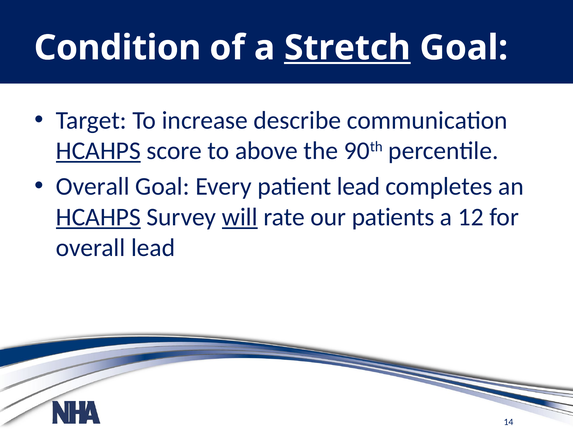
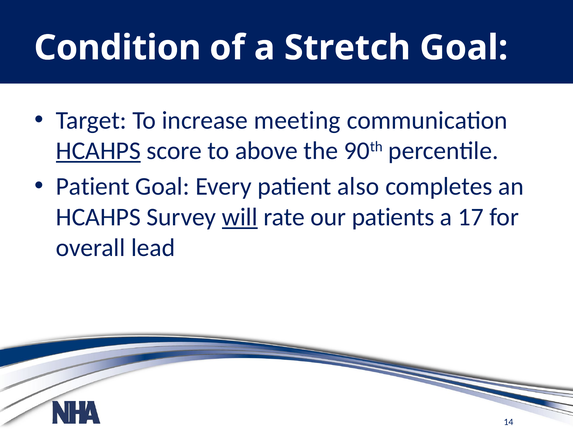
Stretch underline: present -> none
describe: describe -> meeting
Overall at (93, 186): Overall -> Patient
patient lead: lead -> also
HCAHPS at (98, 217) underline: present -> none
12: 12 -> 17
